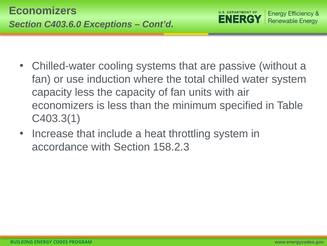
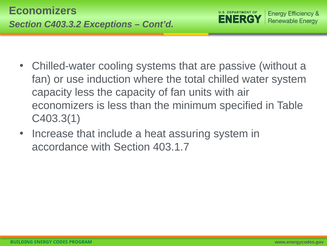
C403.6.0: C403.6.0 -> C403.3.2
throttling: throttling -> assuring
158.2.3: 158.2.3 -> 403.1.7
